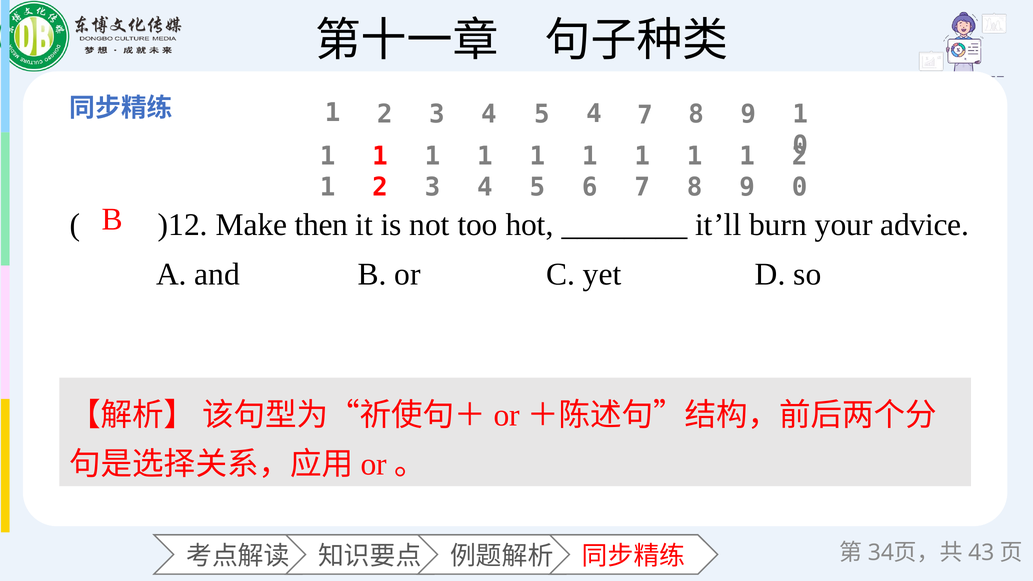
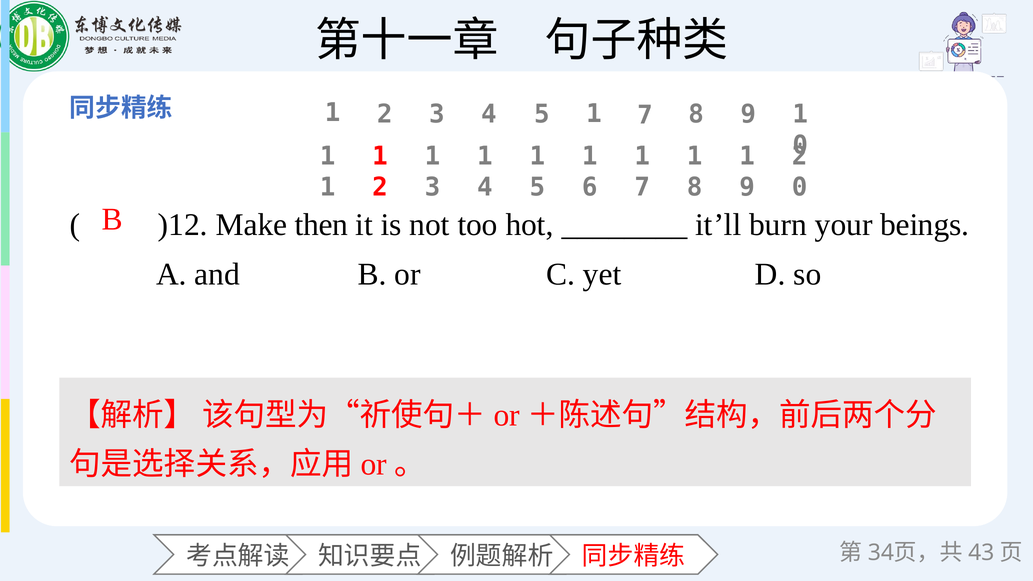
4 5 4: 4 -> 1
advice: advice -> beings
